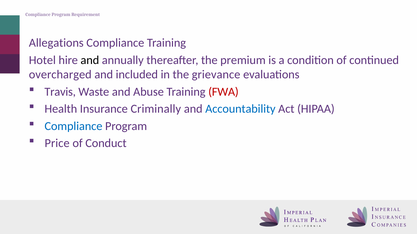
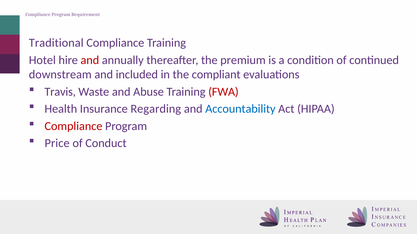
Allegations: Allegations -> Traditional
and at (90, 60) colour: black -> red
overcharged: overcharged -> downstream
grievance: grievance -> compliant
Criminally: Criminally -> Regarding
Compliance at (73, 126) colour: blue -> red
